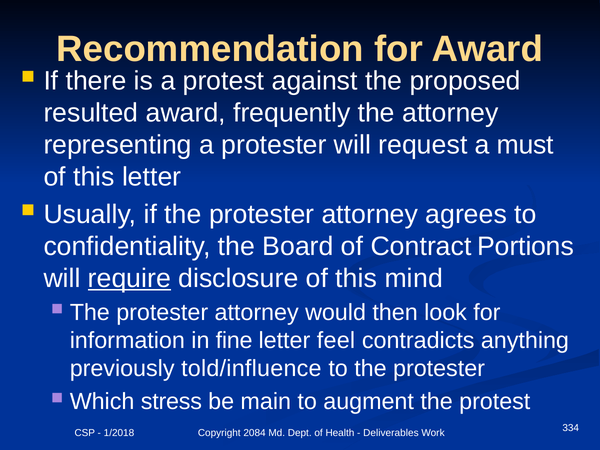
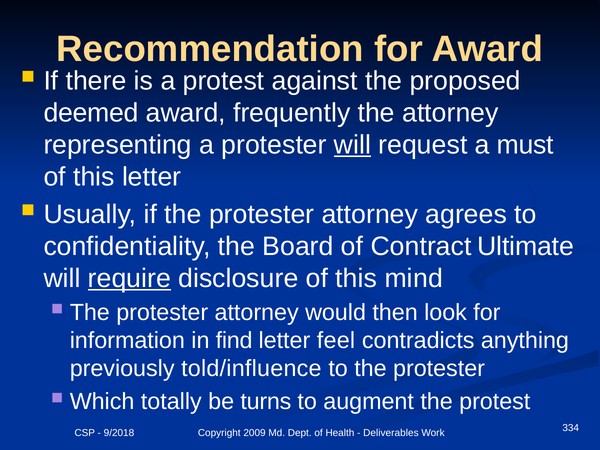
resulted: resulted -> deemed
will at (353, 145) underline: none -> present
Portions: Portions -> Ultimate
fine: fine -> find
stress: stress -> totally
main: main -> turns
1/2018: 1/2018 -> 9/2018
2084: 2084 -> 2009
